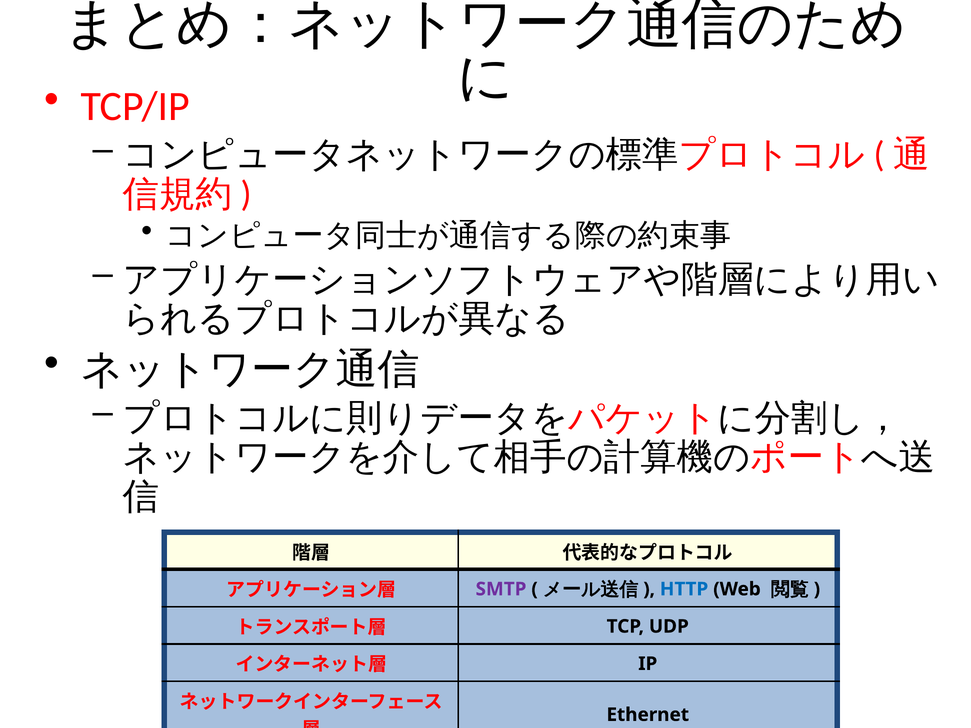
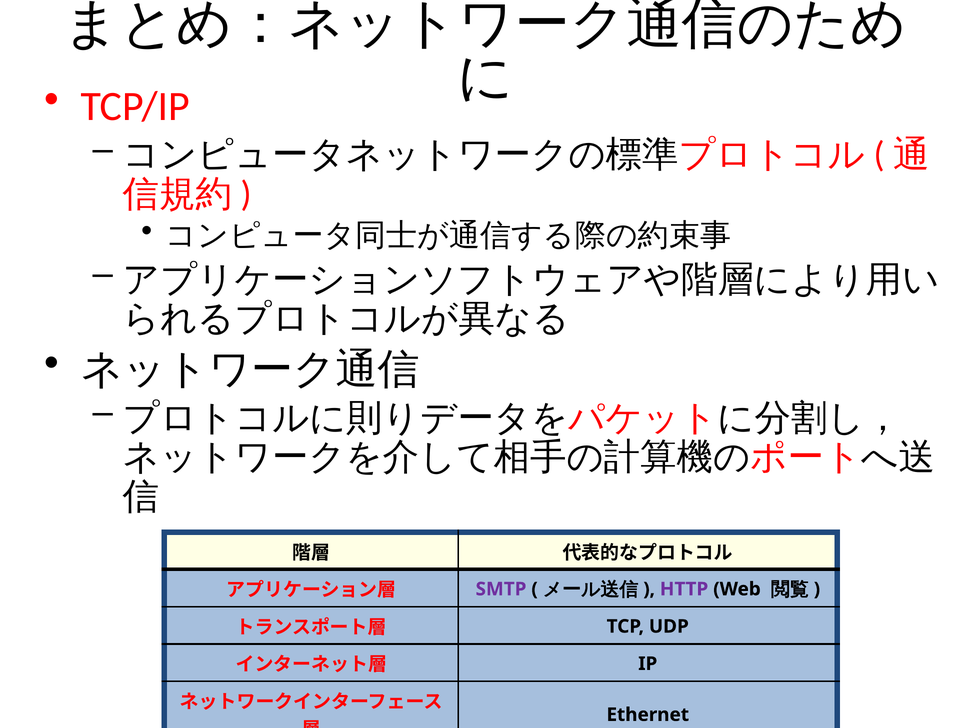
HTTP colour: blue -> purple
